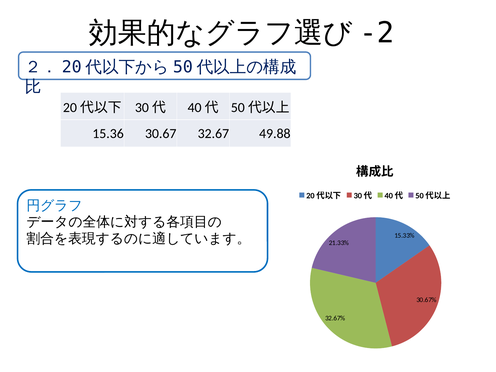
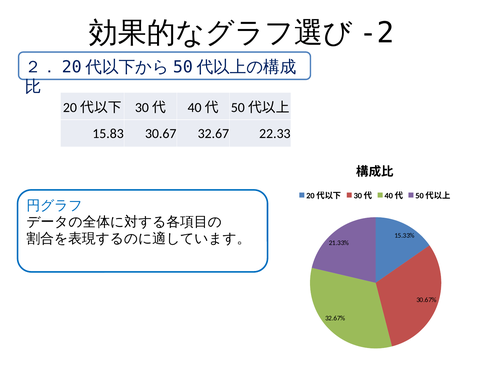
15.36: 15.36 -> 15.83
49.88: 49.88 -> 22.33
